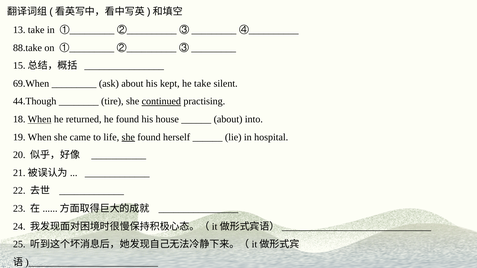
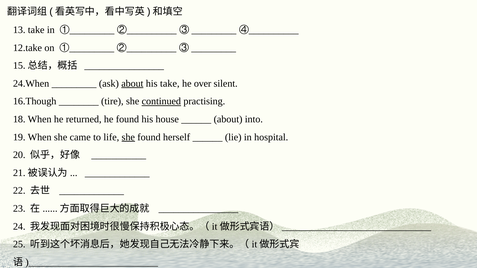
88.take: 88.take -> 12.take
69.When: 69.When -> 24.When
about at (132, 84) underline: none -> present
his kept: kept -> take
he take: take -> over
44.Though: 44.Though -> 16.Though
When at (40, 119) underline: present -> none
